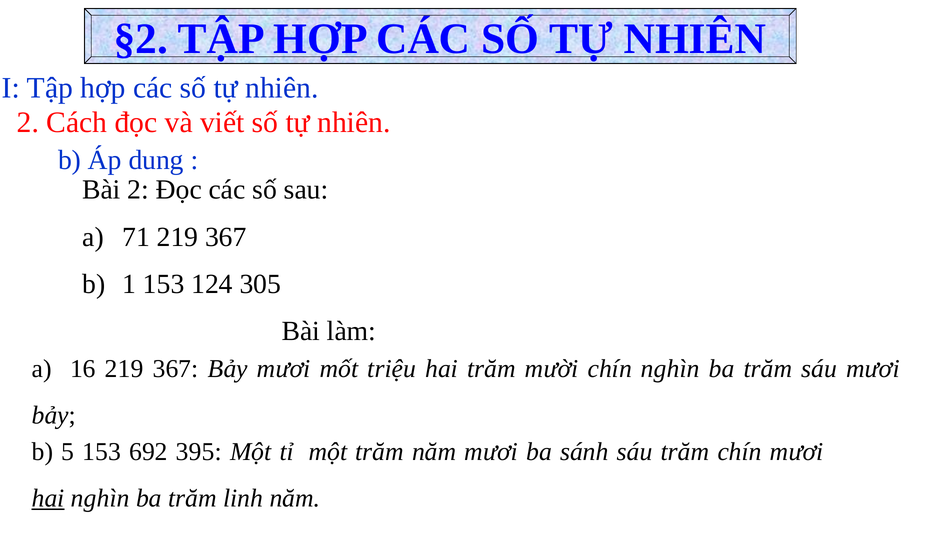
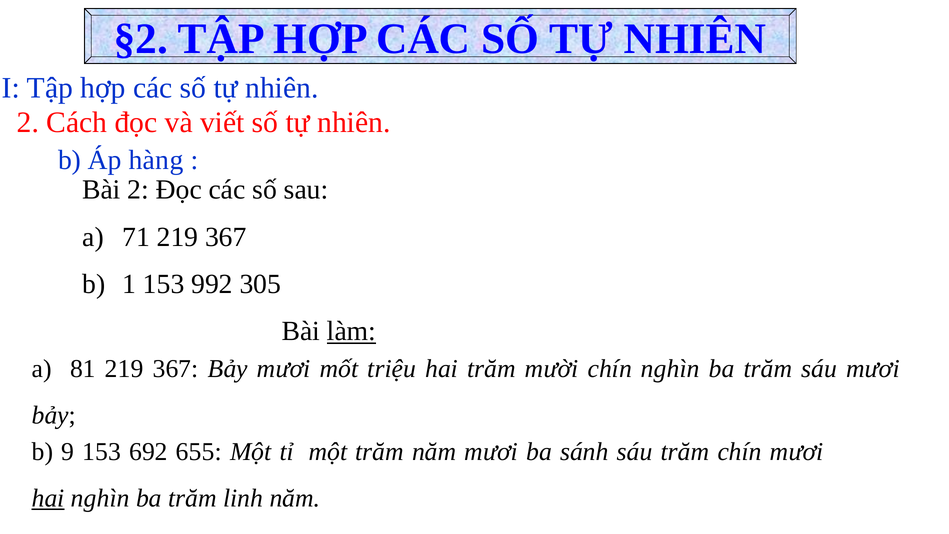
dung: dung -> hàng
124: 124 -> 992
làm underline: none -> present
16: 16 -> 81
5: 5 -> 9
395: 395 -> 655
